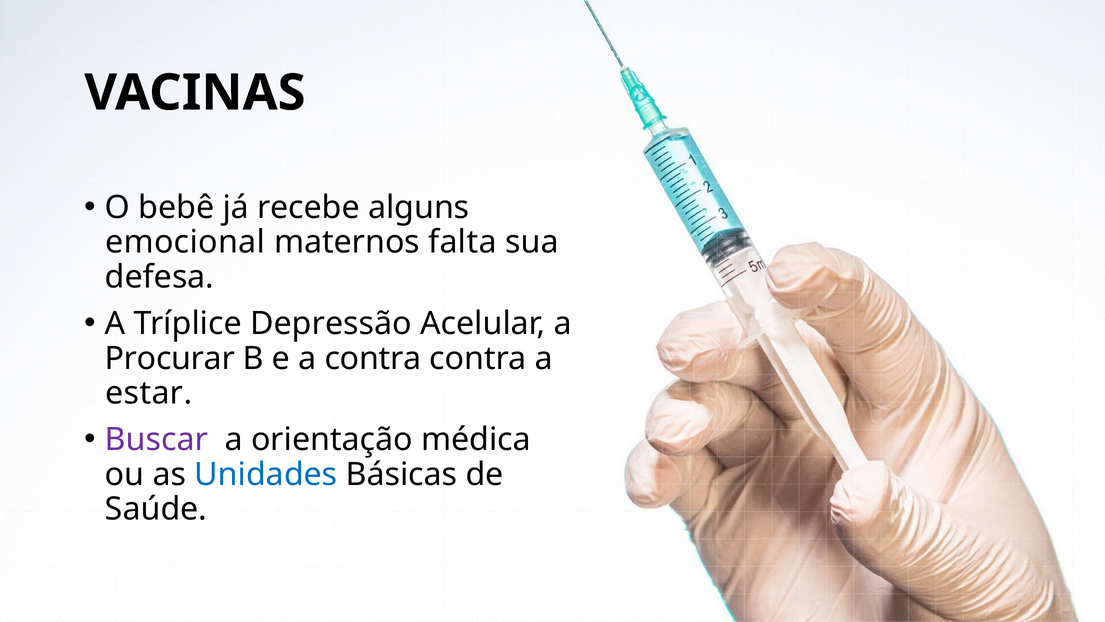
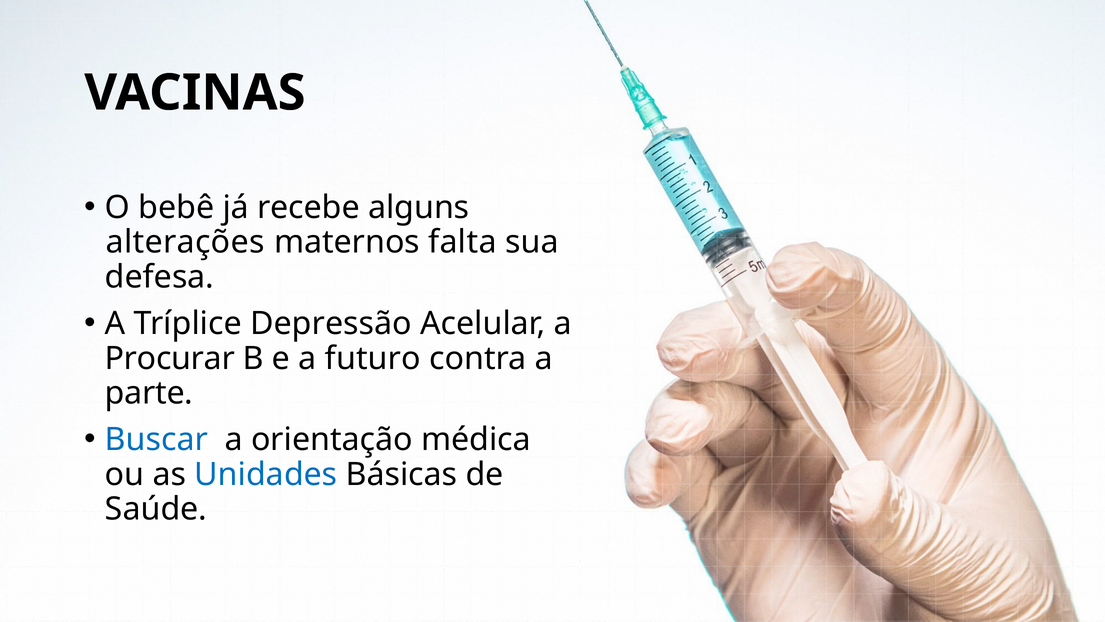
emocional: emocional -> alterações
a contra: contra -> futuro
estar: estar -> parte
Buscar colour: purple -> blue
